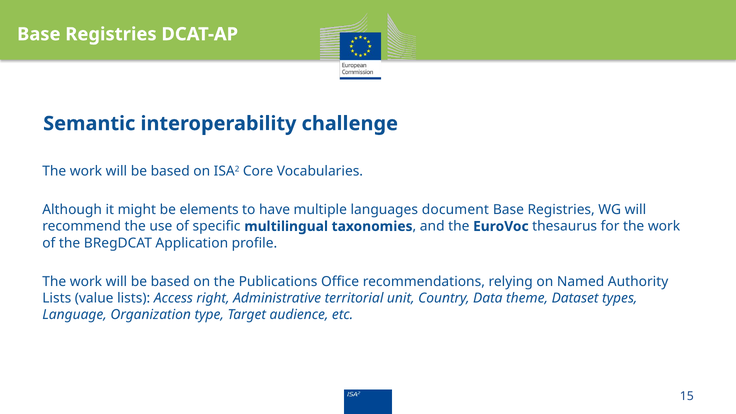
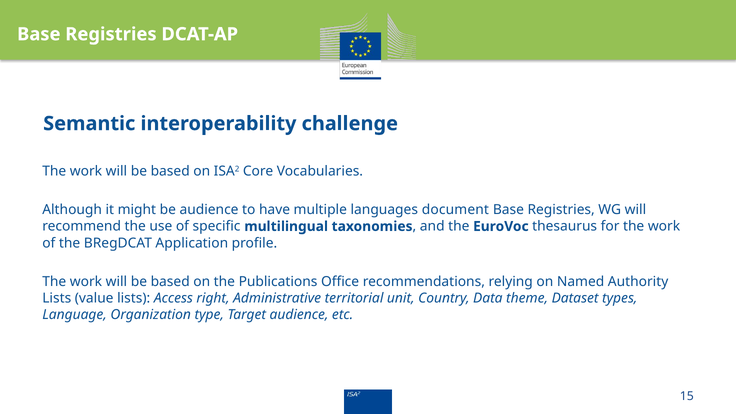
be elements: elements -> audience
